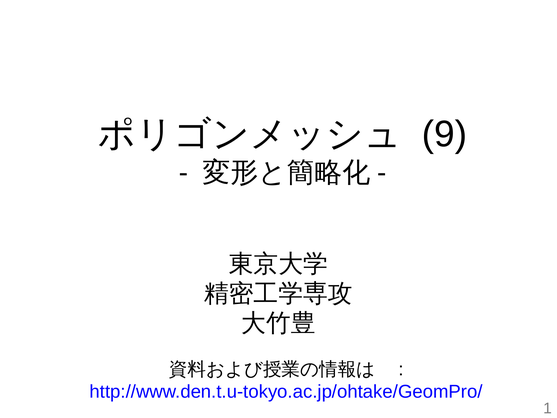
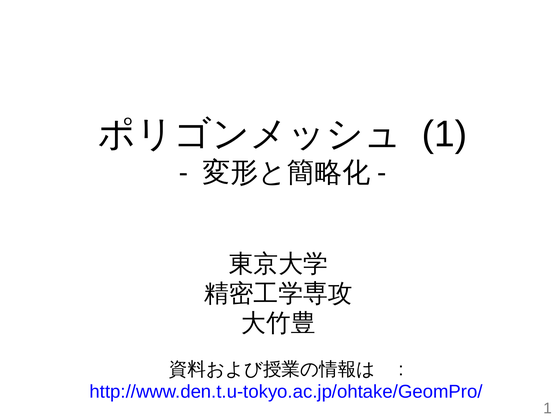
9 at (445, 134): 9 -> 1
